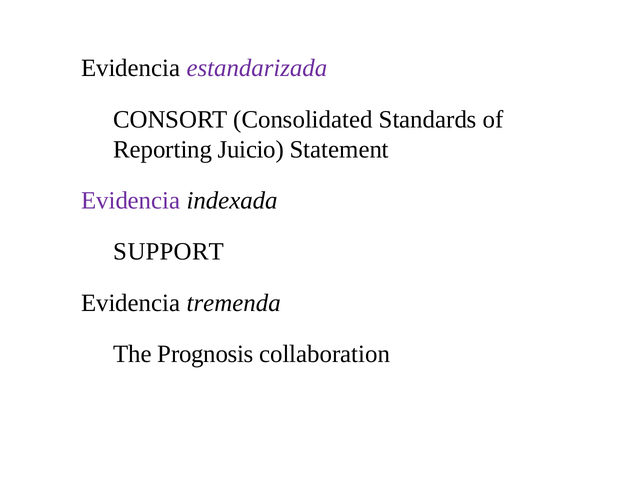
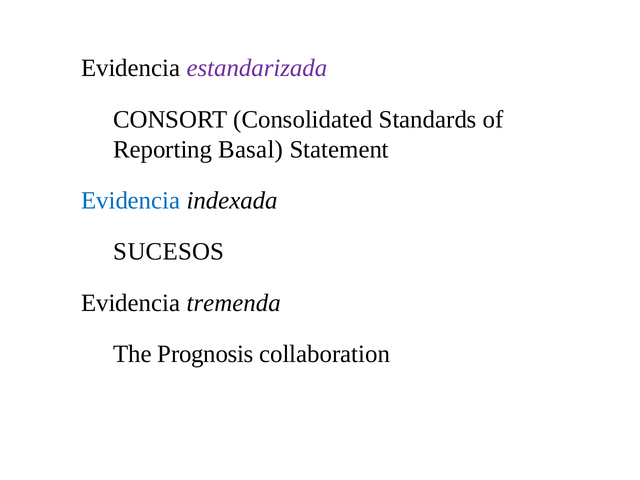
Juicio: Juicio -> Basal
Evidencia at (131, 201) colour: purple -> blue
SUPPORT: SUPPORT -> SUCESOS
